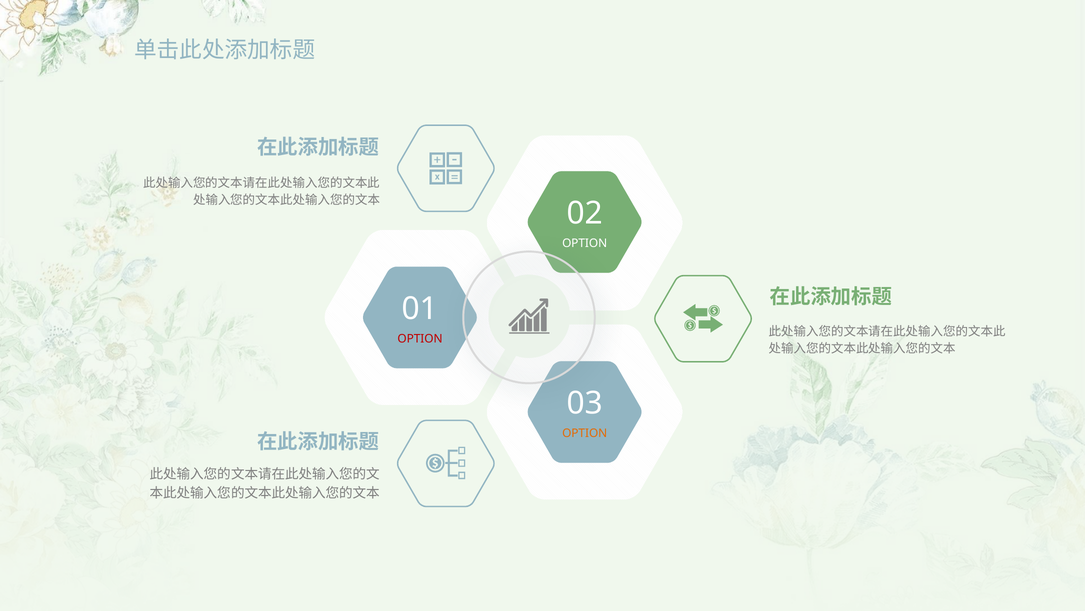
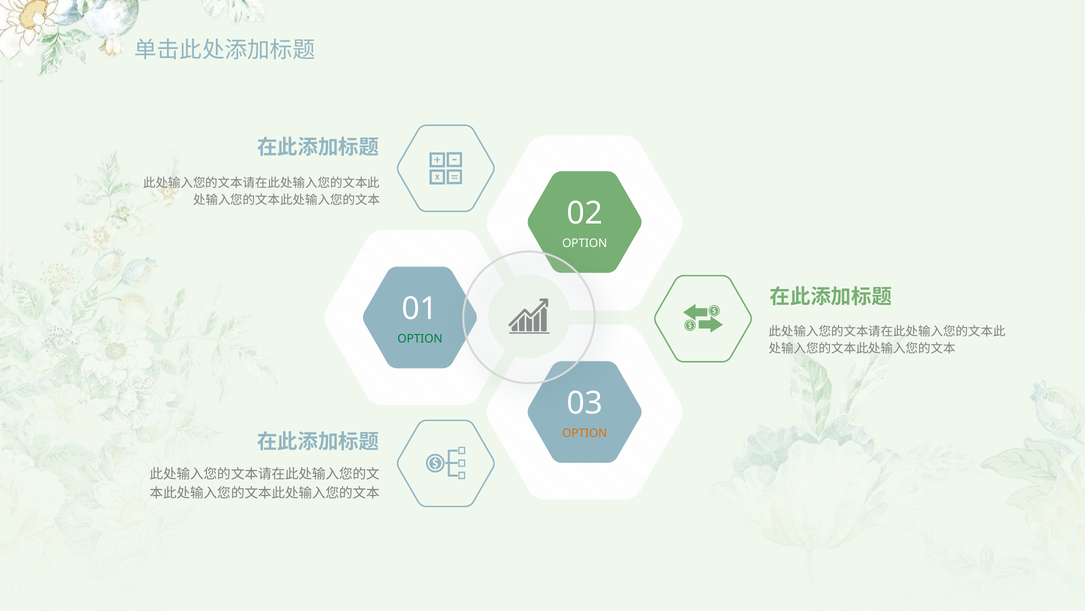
OPTION at (420, 338) colour: red -> green
